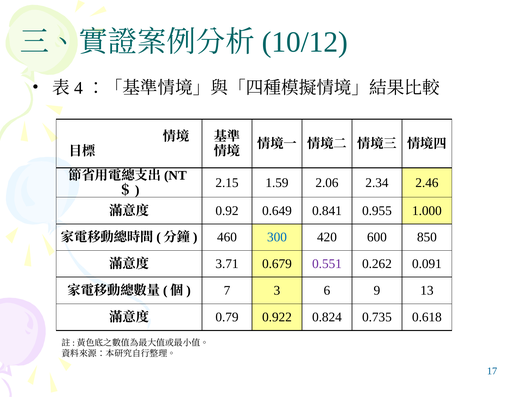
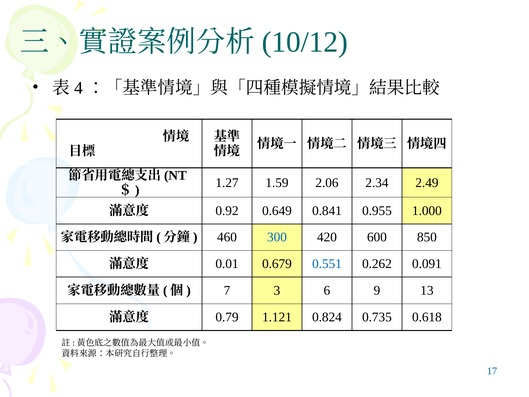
2.15: 2.15 -> 1.27
2.46: 2.46 -> 2.49
3.71: 3.71 -> 0.01
0.551 colour: purple -> blue
0.922: 0.922 -> 1.121
